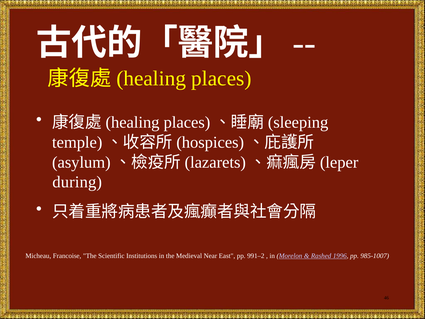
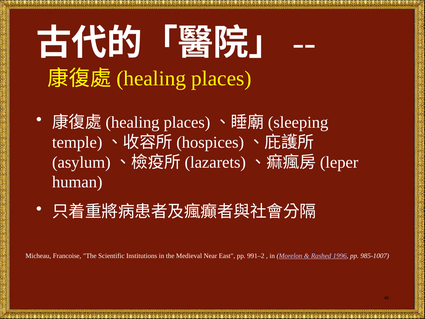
during: during -> human
